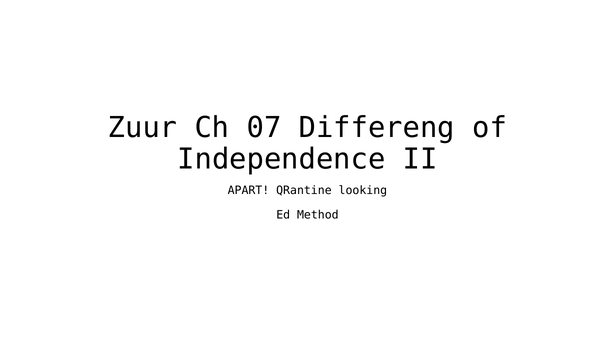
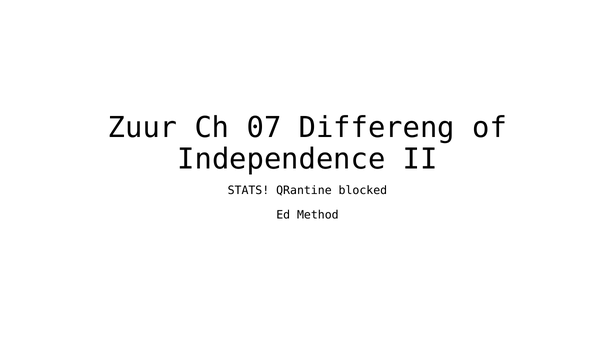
APART: APART -> STATS
looking: looking -> blocked
